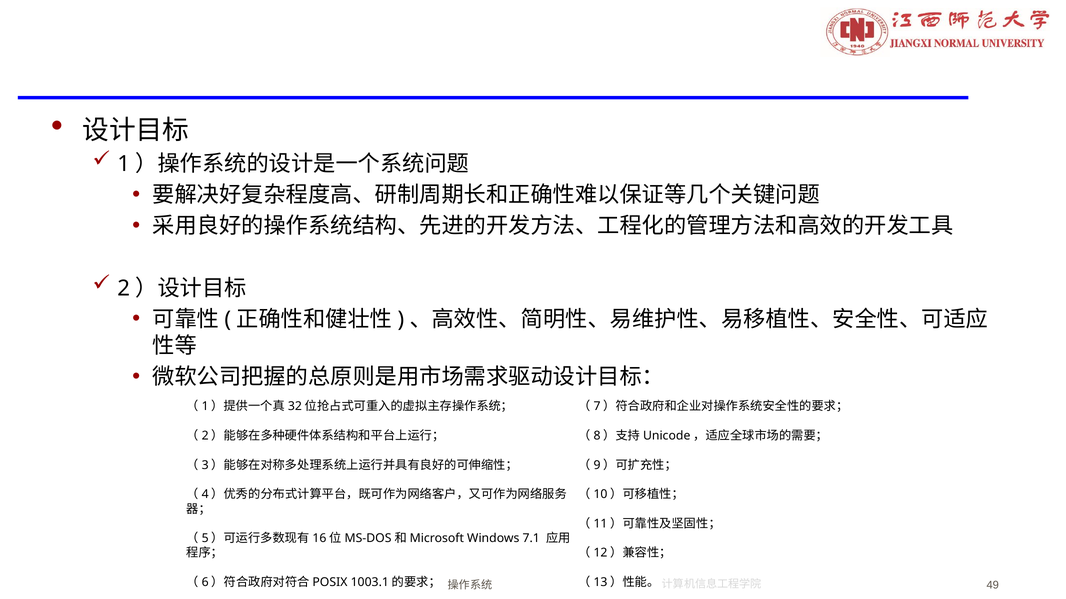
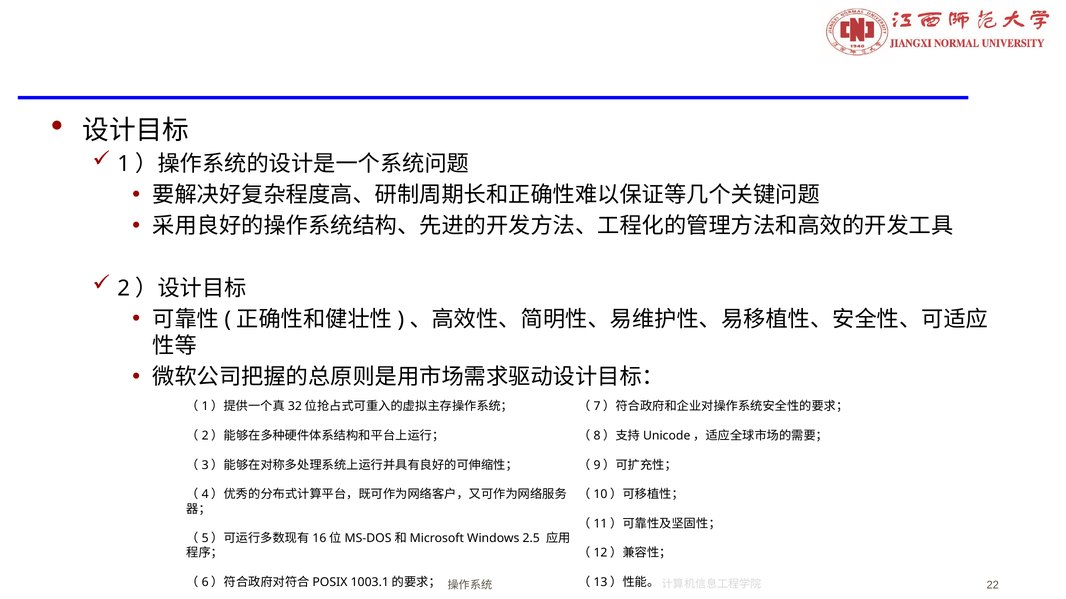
7.1: 7.1 -> 2.5
49: 49 -> 22
